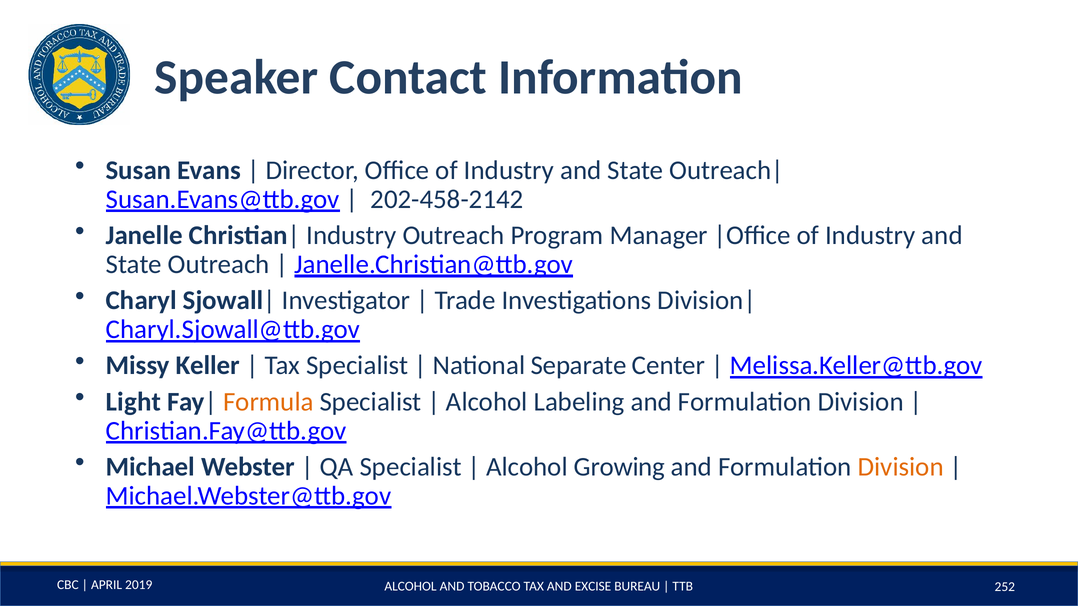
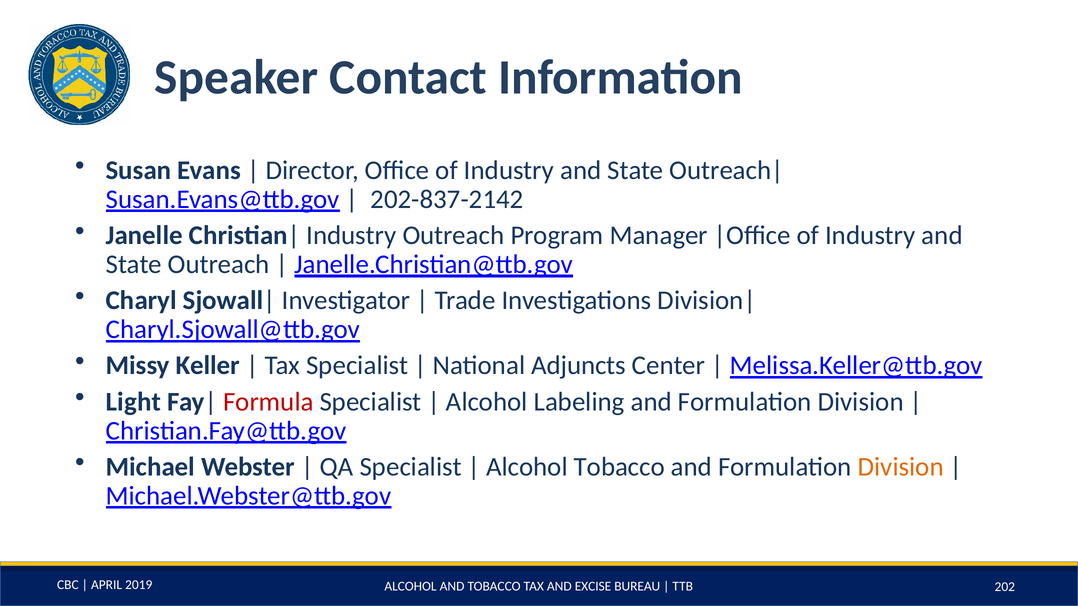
202-458-2142: 202-458-2142 -> 202-837-2142
Separate: Separate -> Adjuncts
Formula colour: orange -> red
Alcohol Growing: Growing -> Tobacco
252: 252 -> 202
